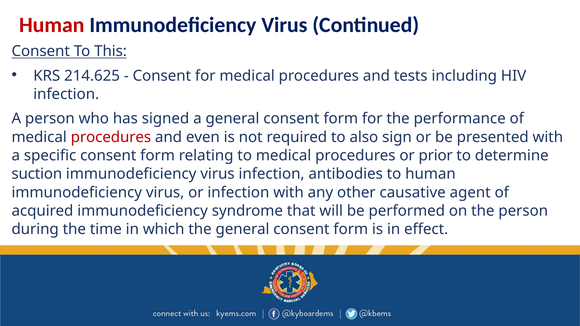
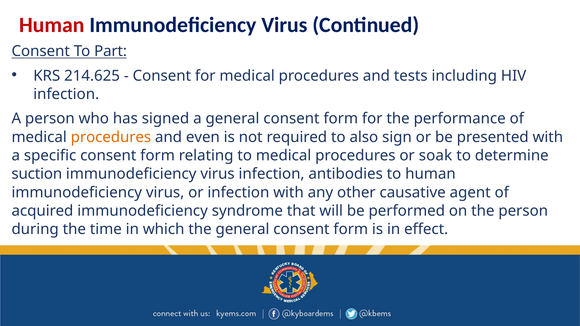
This: This -> Part
procedures at (111, 137) colour: red -> orange
prior: prior -> soak
